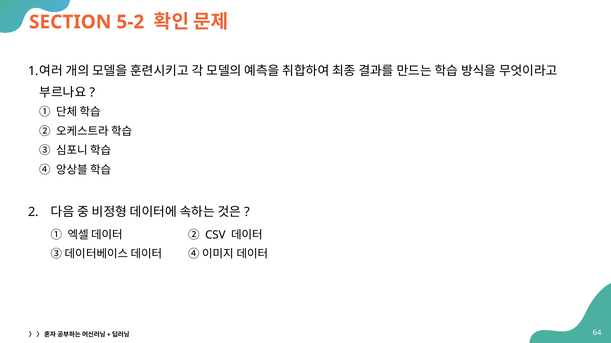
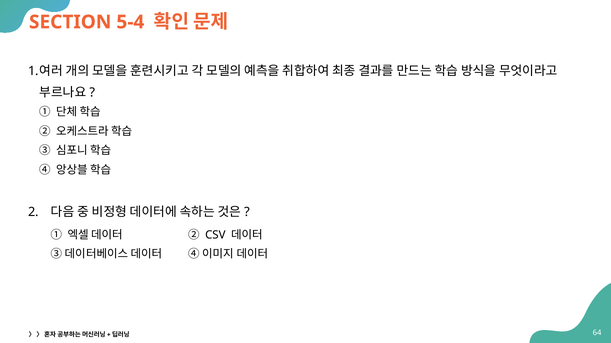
5-2: 5-2 -> 5-4
